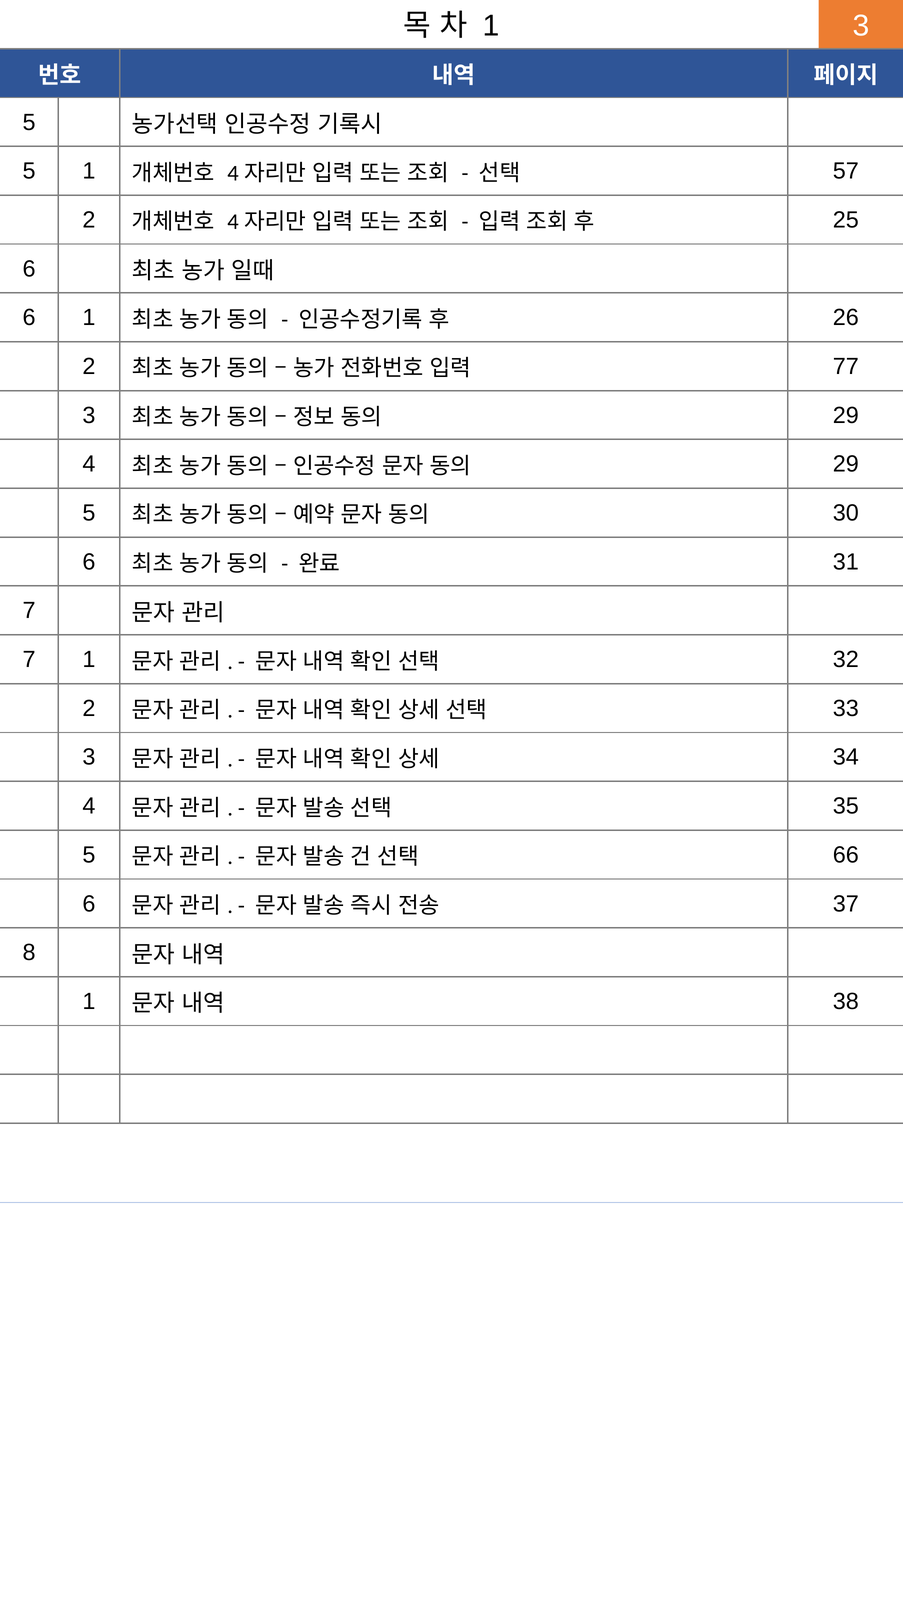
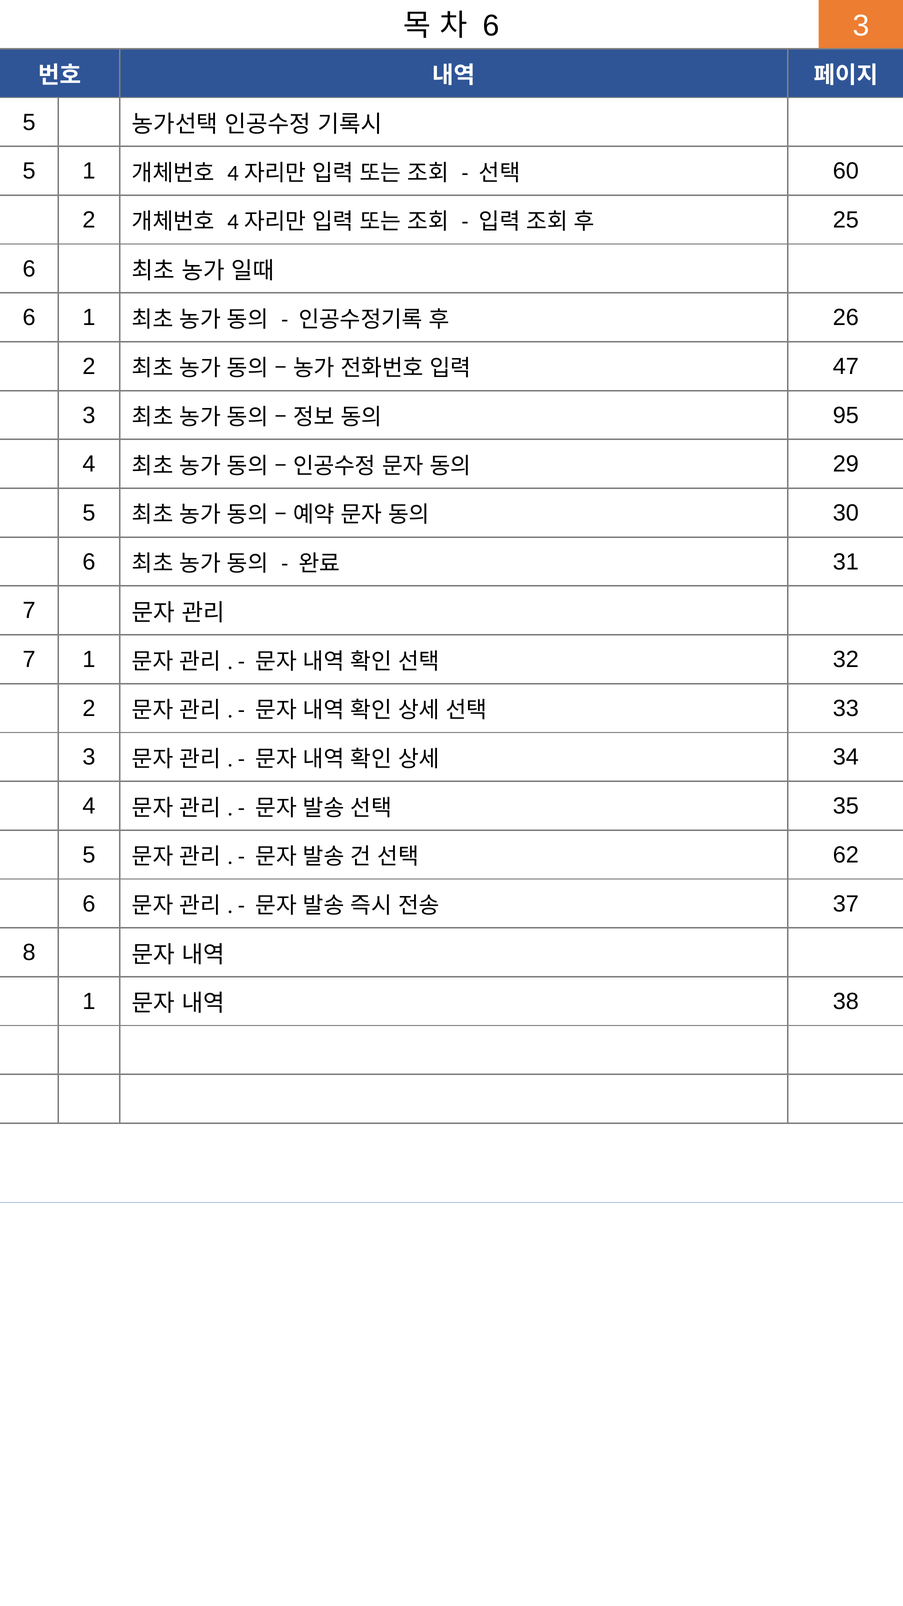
1 at (491, 26): 1 -> 6
57: 57 -> 60
77: 77 -> 47
29 at (846, 415): 29 -> 95
66: 66 -> 62
